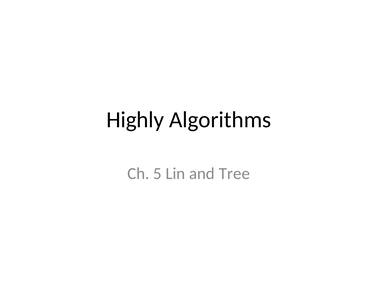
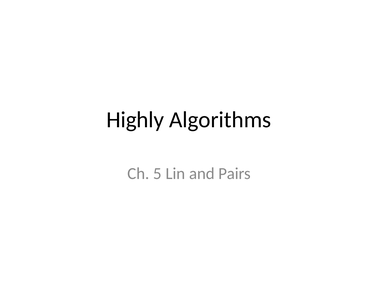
Tree: Tree -> Pairs
